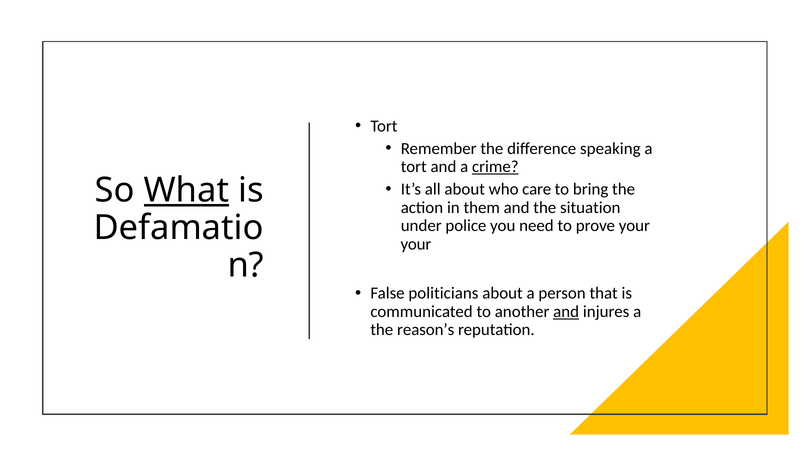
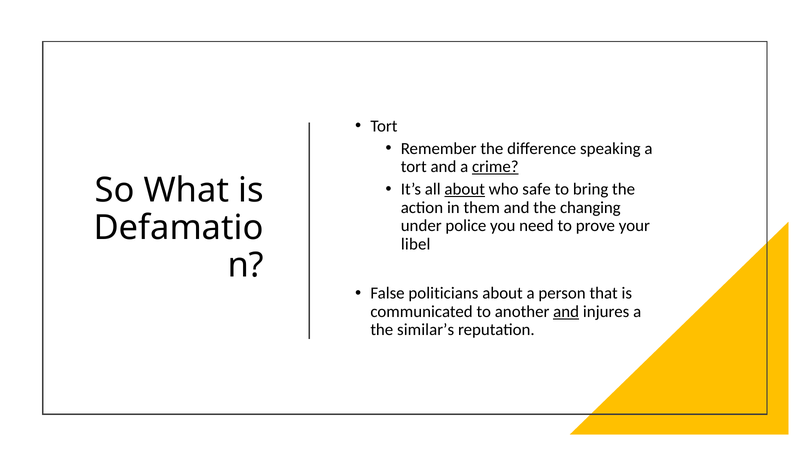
What underline: present -> none
about at (465, 189) underline: none -> present
care: care -> safe
situation: situation -> changing
your at (416, 244): your -> libel
reason’s: reason’s -> similar’s
